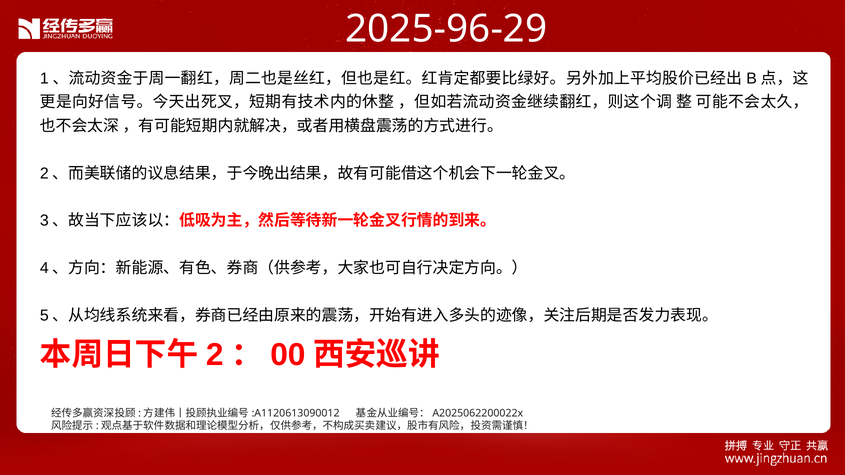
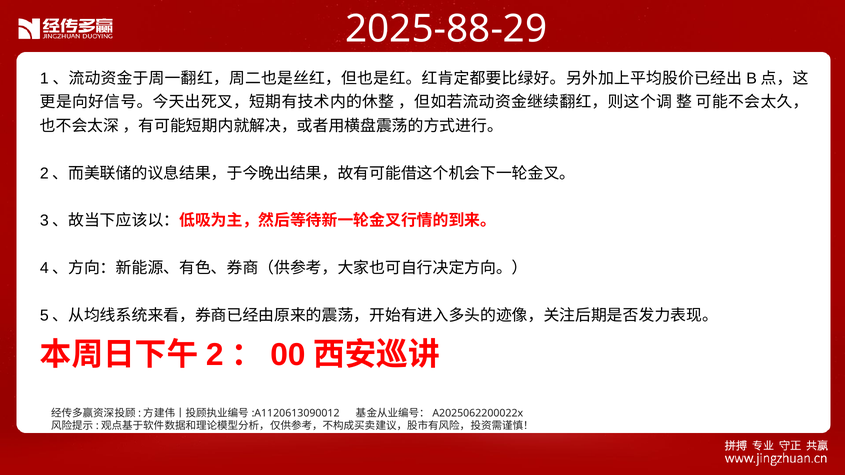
2025-96-29: 2025-96-29 -> 2025-88-29
